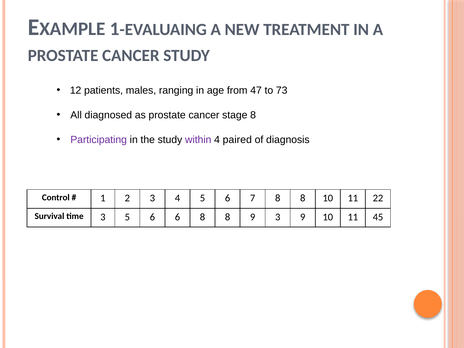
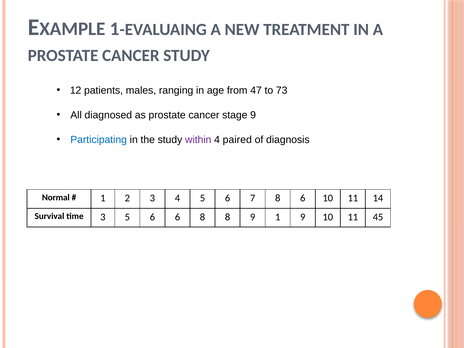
stage 8: 8 -> 9
Participating colour: purple -> blue
Control: Control -> Normal
7 8 8: 8 -> 6
22: 22 -> 14
9 3: 3 -> 1
